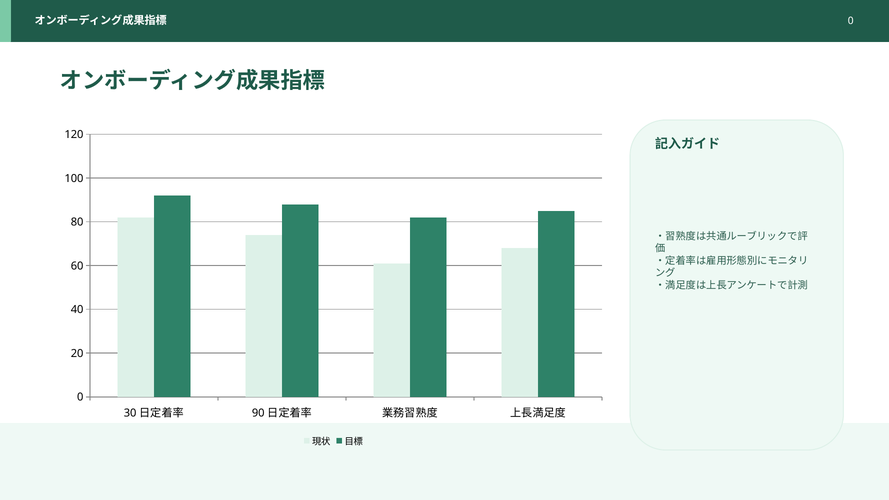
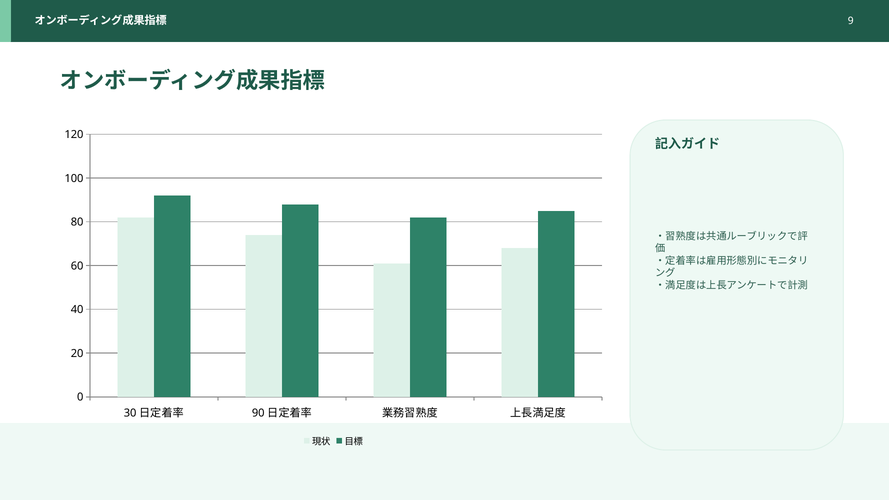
0 at (851, 21): 0 -> 9
